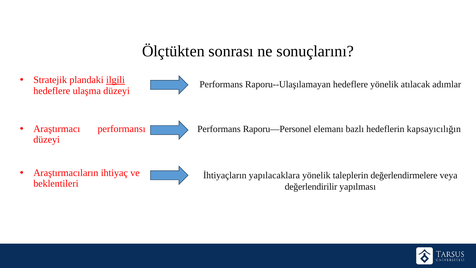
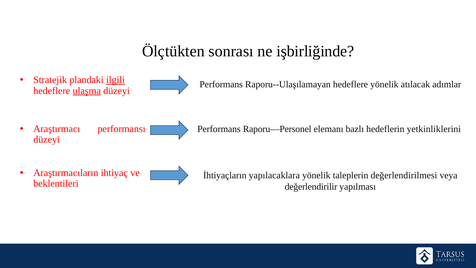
sonuçlarını: sonuçlarını -> işbirliğinde
ulaşma underline: none -> present
kapsayıcılığın: kapsayıcılığın -> yetkinliklerini
değerlendirmelere: değerlendirmelere -> değerlendirilmesi
